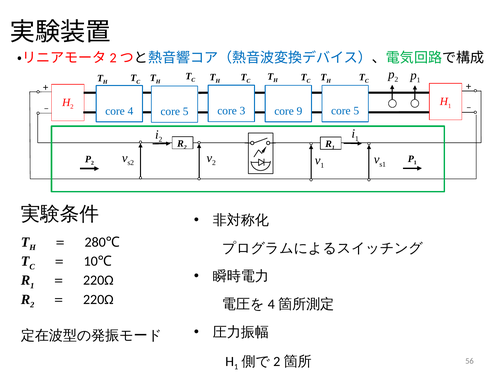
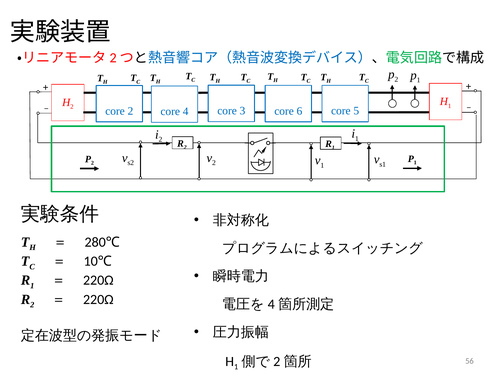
9: 9 -> 6
core 4: 4 -> 2
5 at (186, 112): 5 -> 4
